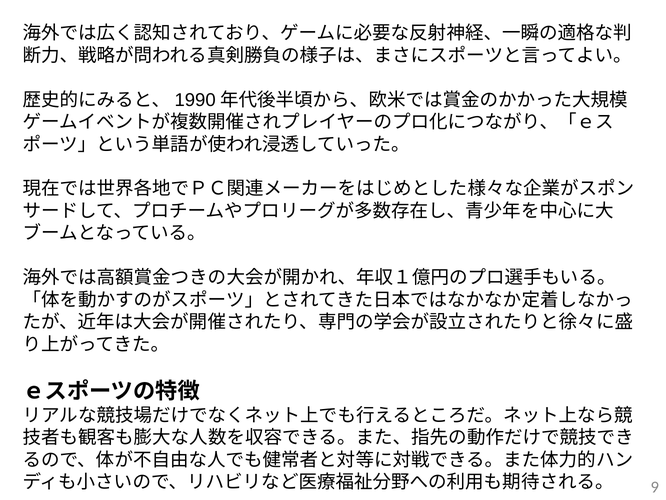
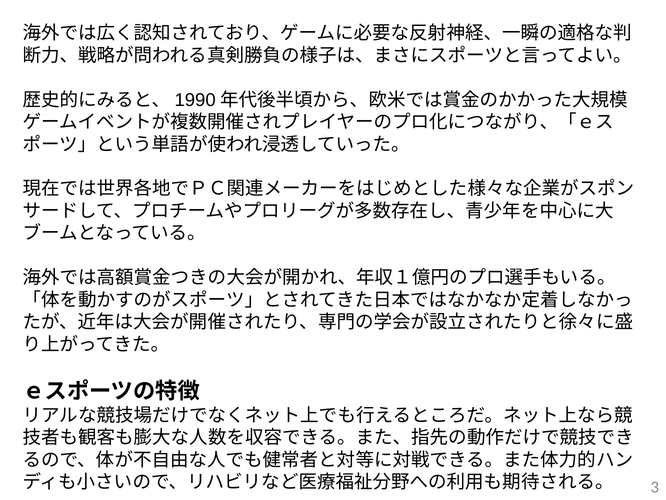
9: 9 -> 3
